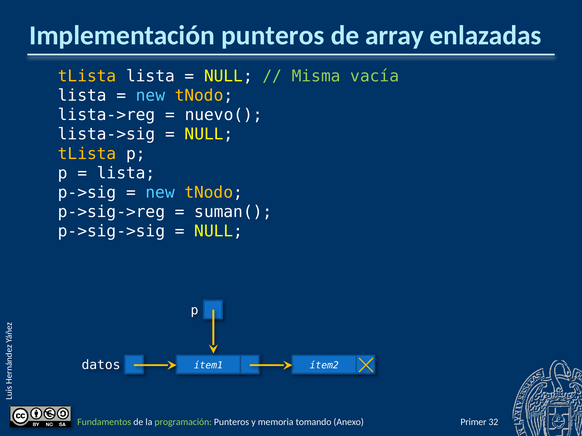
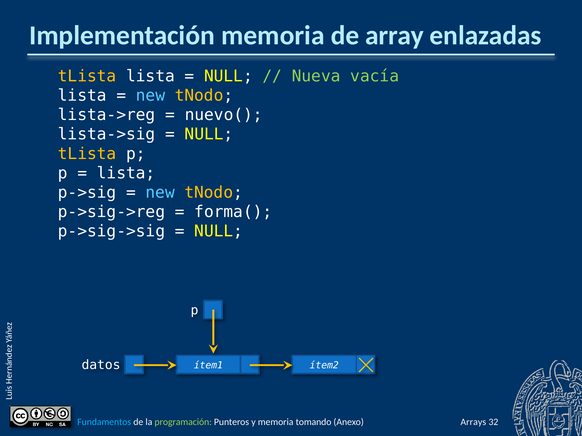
Implementación punteros: punteros -> memoria
Misma: Misma -> Nueva
suman(: suman( -> forma(
Fundamentos colour: light green -> light blue
Primer: Primer -> Arrays
